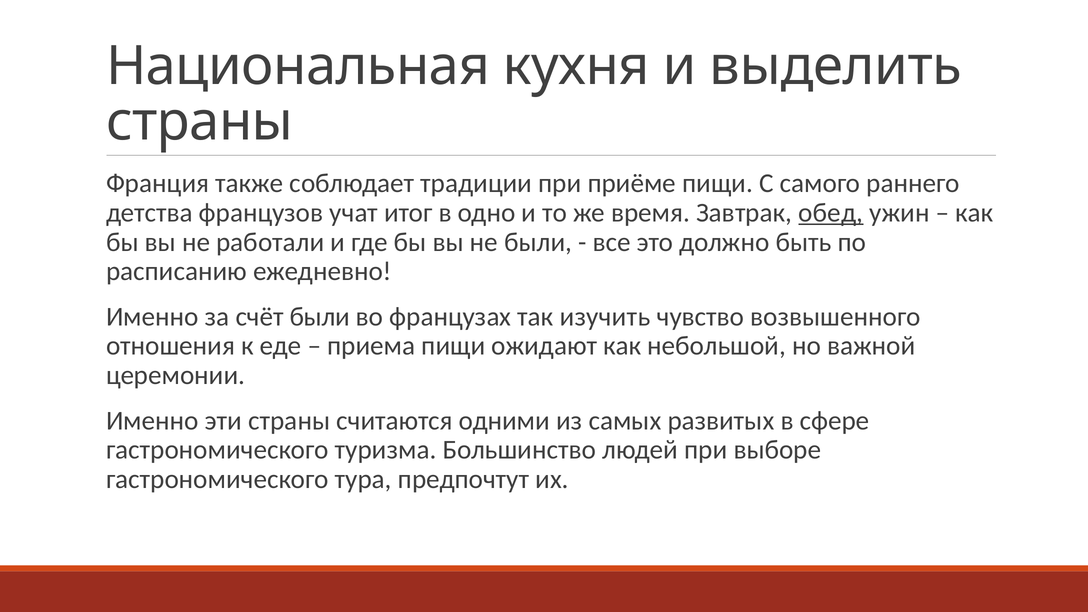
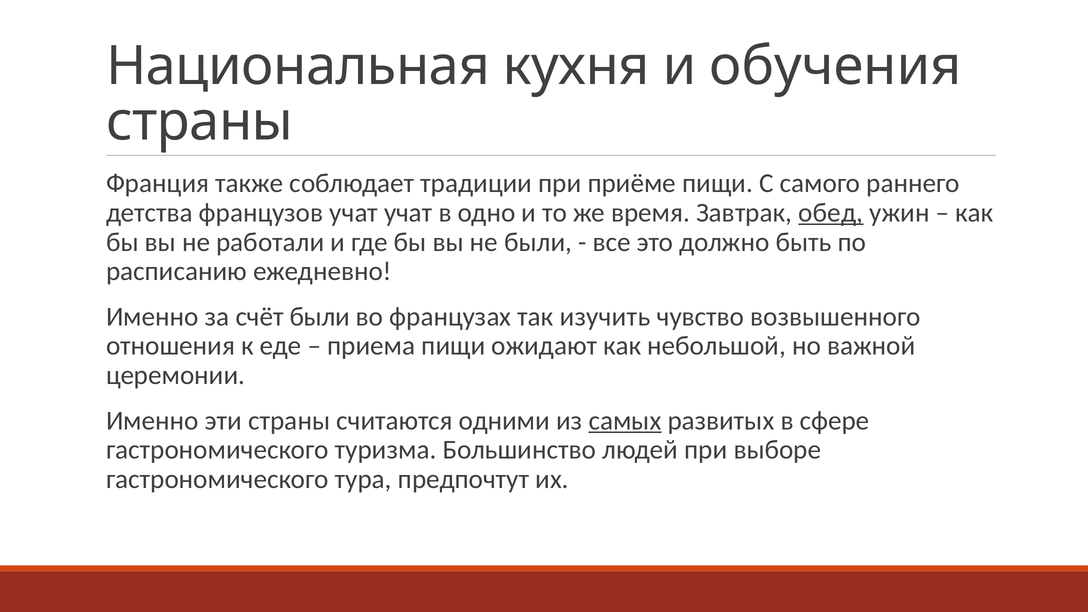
выделить: выделить -> обучения
учат итог: итог -> учат
самых underline: none -> present
